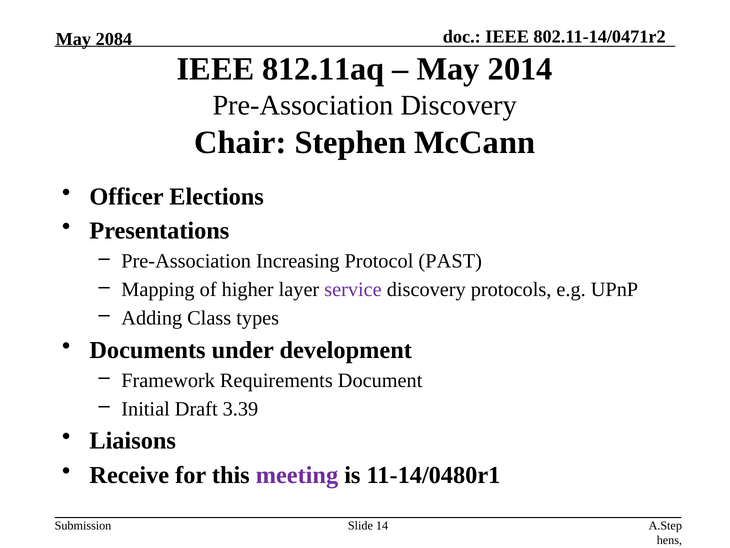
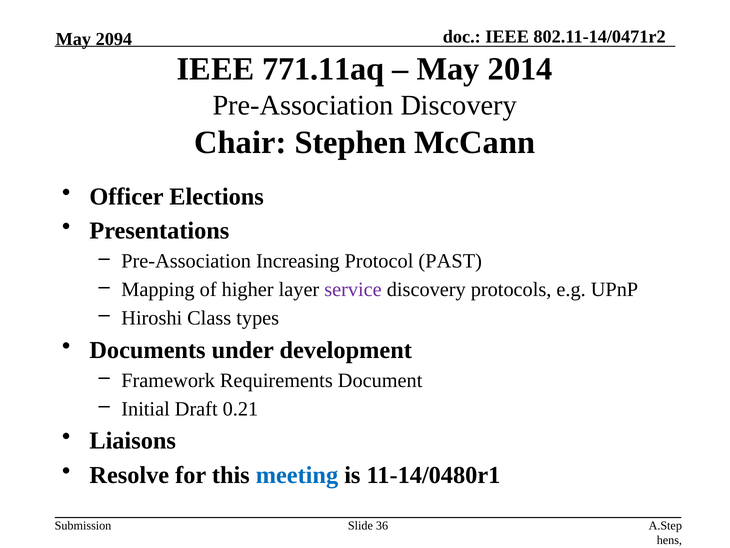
2084: 2084 -> 2094
812.11aq: 812.11aq -> 771.11aq
Adding: Adding -> Hiroshi
3.39: 3.39 -> 0.21
Receive: Receive -> Resolve
meeting colour: purple -> blue
14: 14 -> 36
